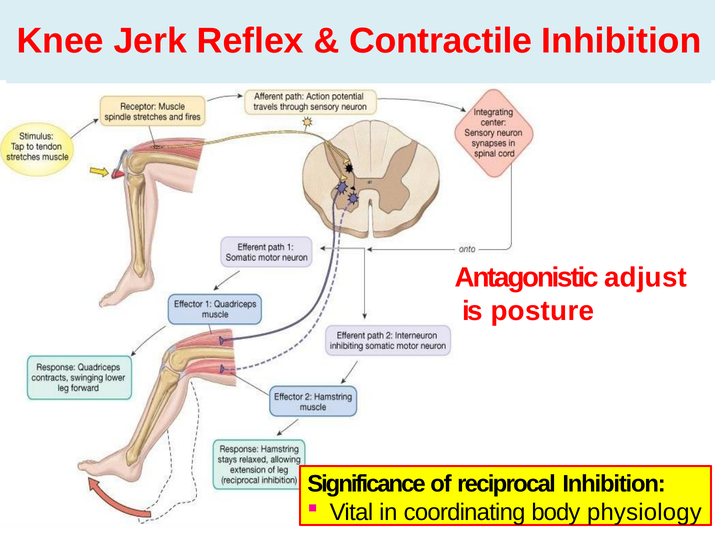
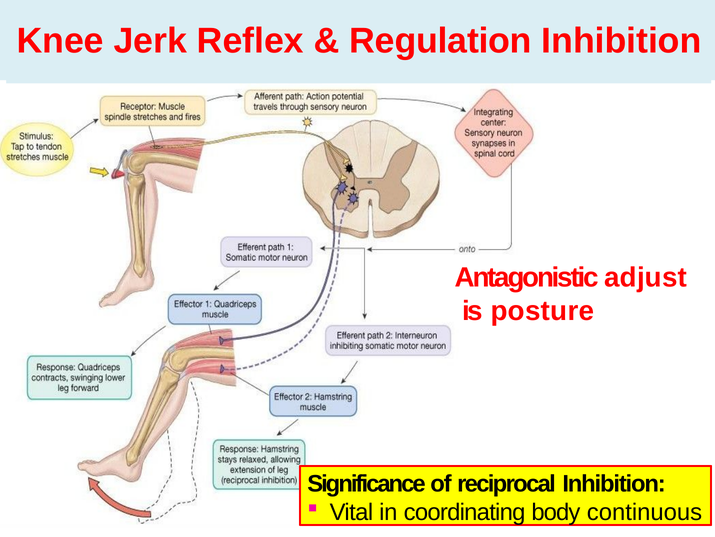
Contractile: Contractile -> Regulation
physiology: physiology -> continuous
